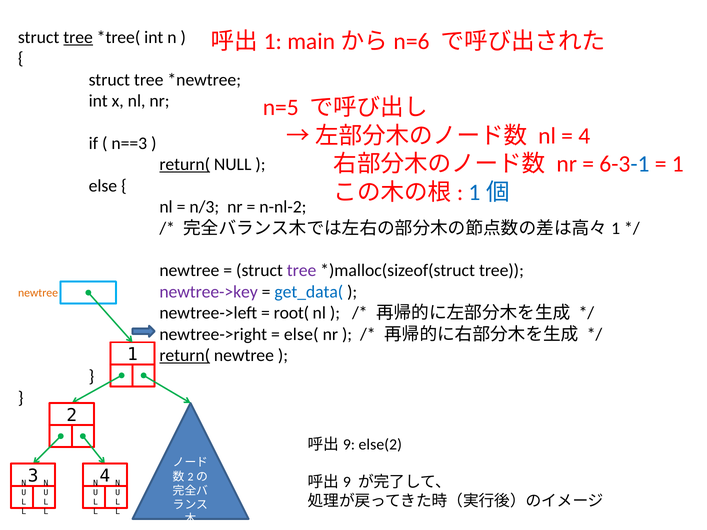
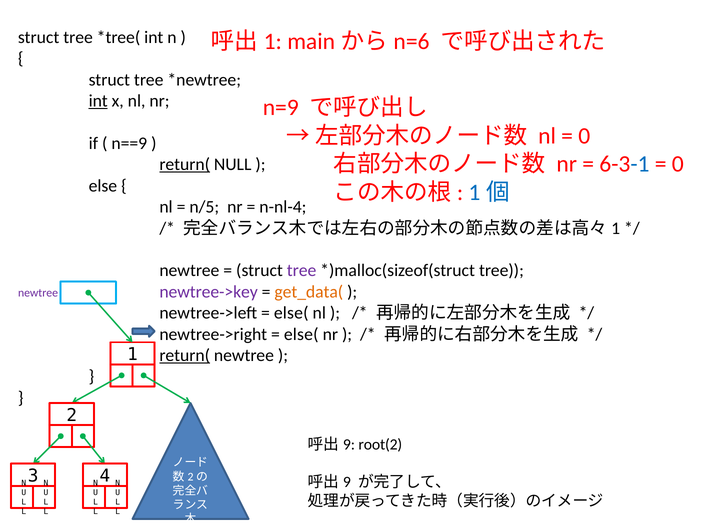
tree at (78, 37) underline: present -> none
int at (98, 101) underline: none -> present
n=5: n=5 -> n=9
4 at (584, 136): 4 -> 0
n==3: n==3 -> n==9
1 at (678, 164): 1 -> 0
n/3: n/3 -> n/5
n-nl-2: n-nl-2 -> n-nl-4
get_data( colour: blue -> orange
newtree at (38, 293) colour: orange -> purple
root( at (291, 313): root( -> else(
else(2: else(2 -> root(2
